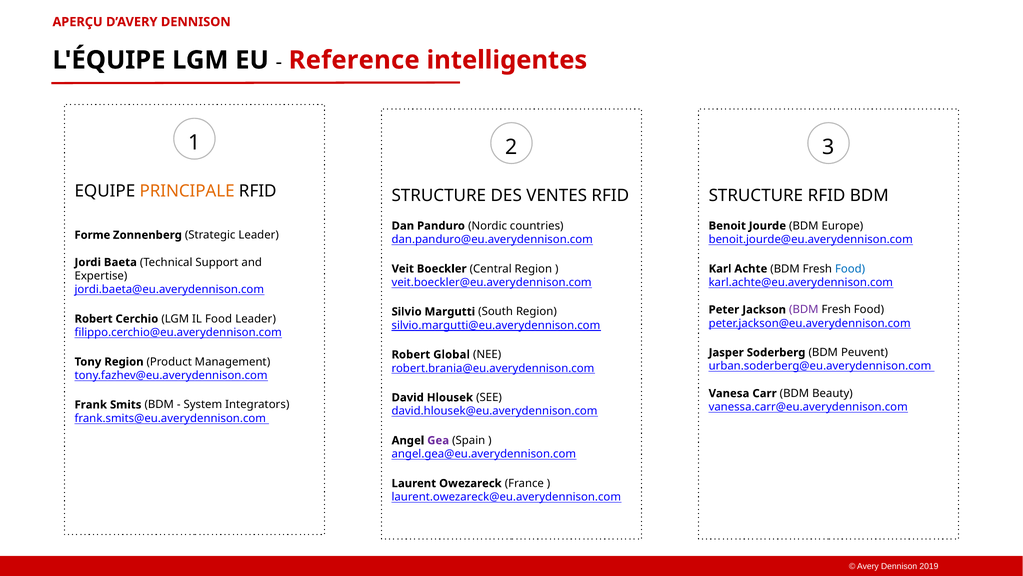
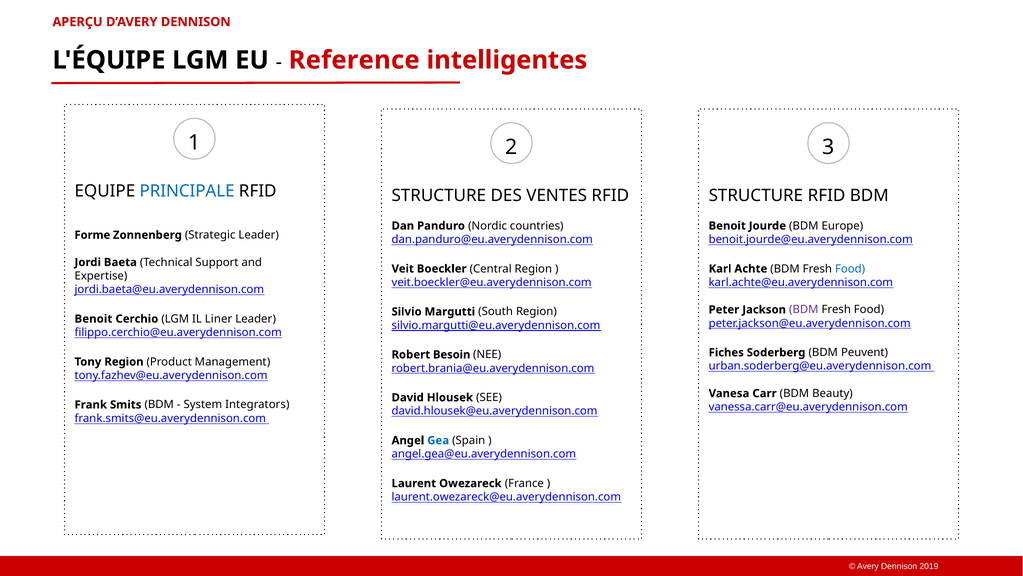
PRINCIPALE colour: orange -> blue
Robert at (94, 319): Robert -> Benoit
IL Food: Food -> Liner
Jasper: Jasper -> Fiches
Global: Global -> Besoin
Gea colour: purple -> blue
